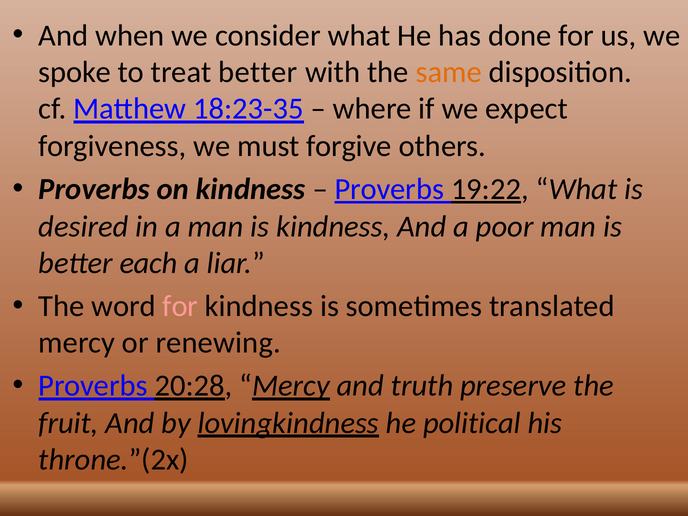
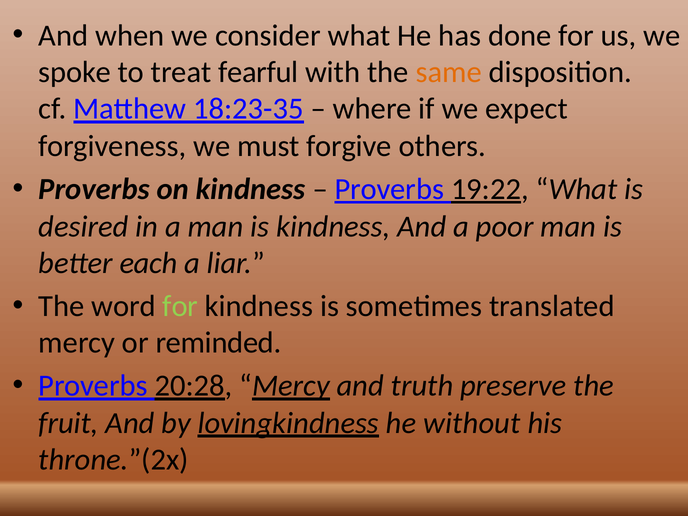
treat better: better -> fearful
for at (180, 306) colour: pink -> light green
renewing: renewing -> reminded
political: political -> without
